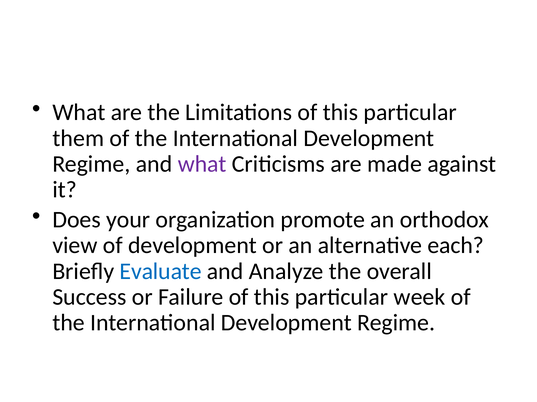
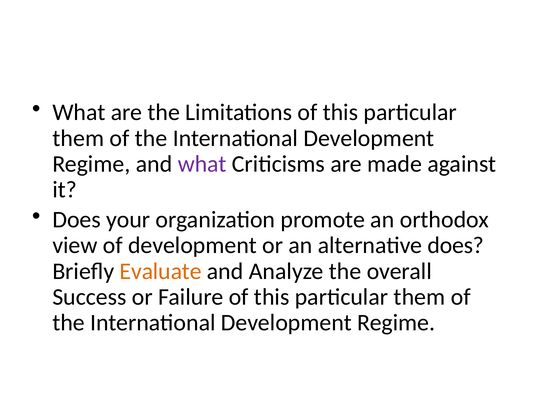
alternative each: each -> does
Evaluate colour: blue -> orange
week at (419, 297): week -> them
